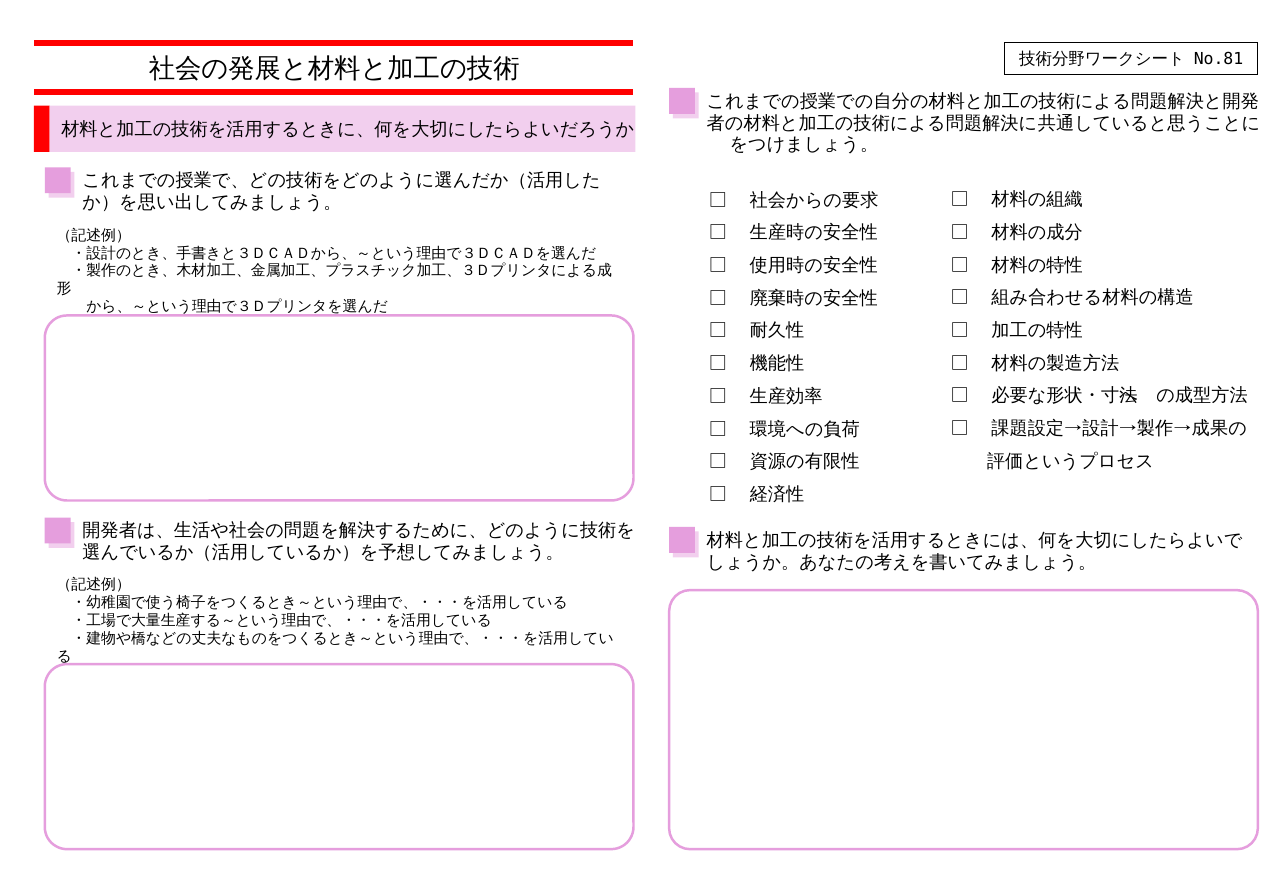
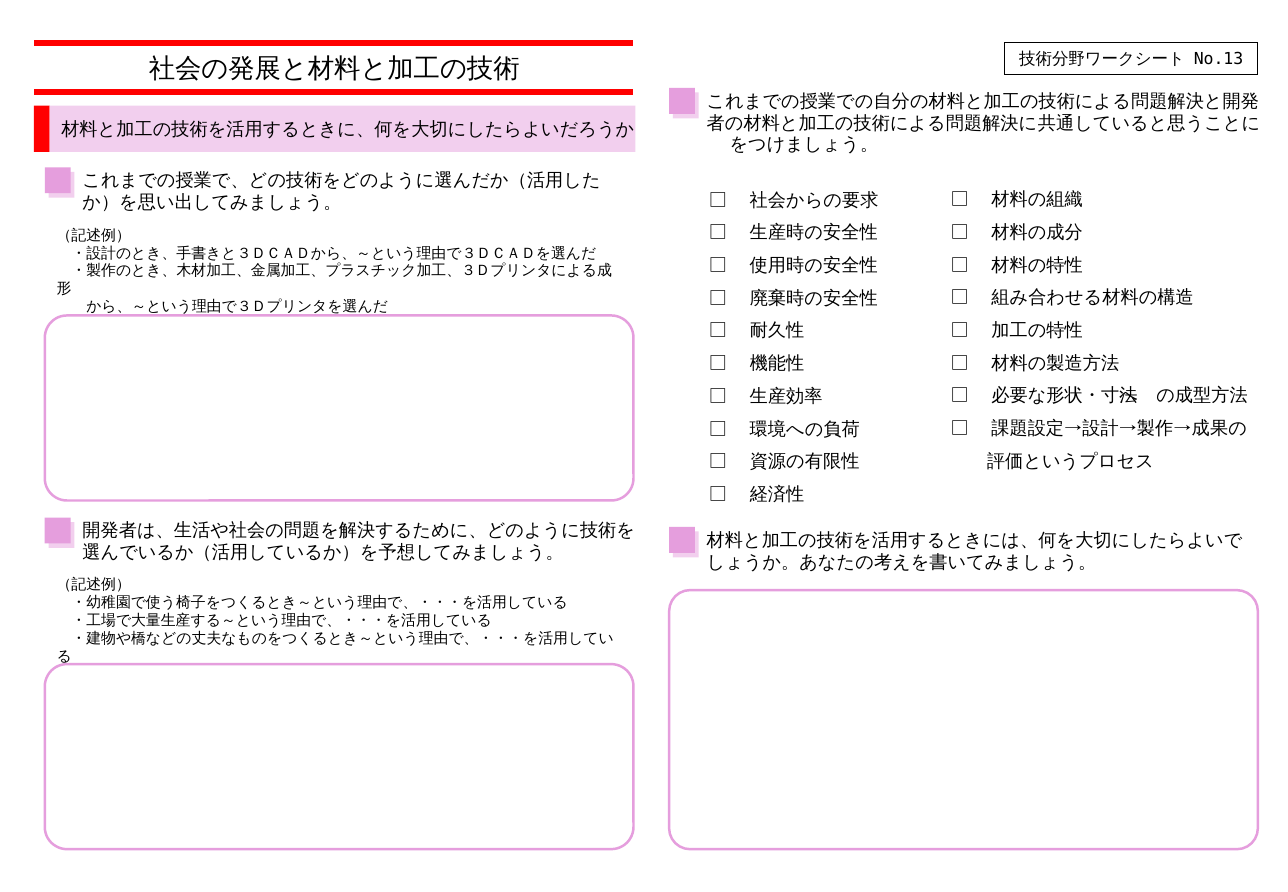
No.81: No.81 -> No.13
